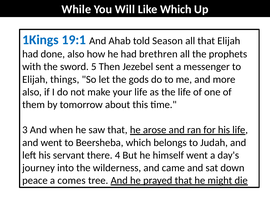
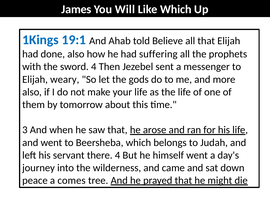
While: While -> James
Season: Season -> Believe
brethren: brethren -> suffering
sword 5: 5 -> 4
things: things -> weary
